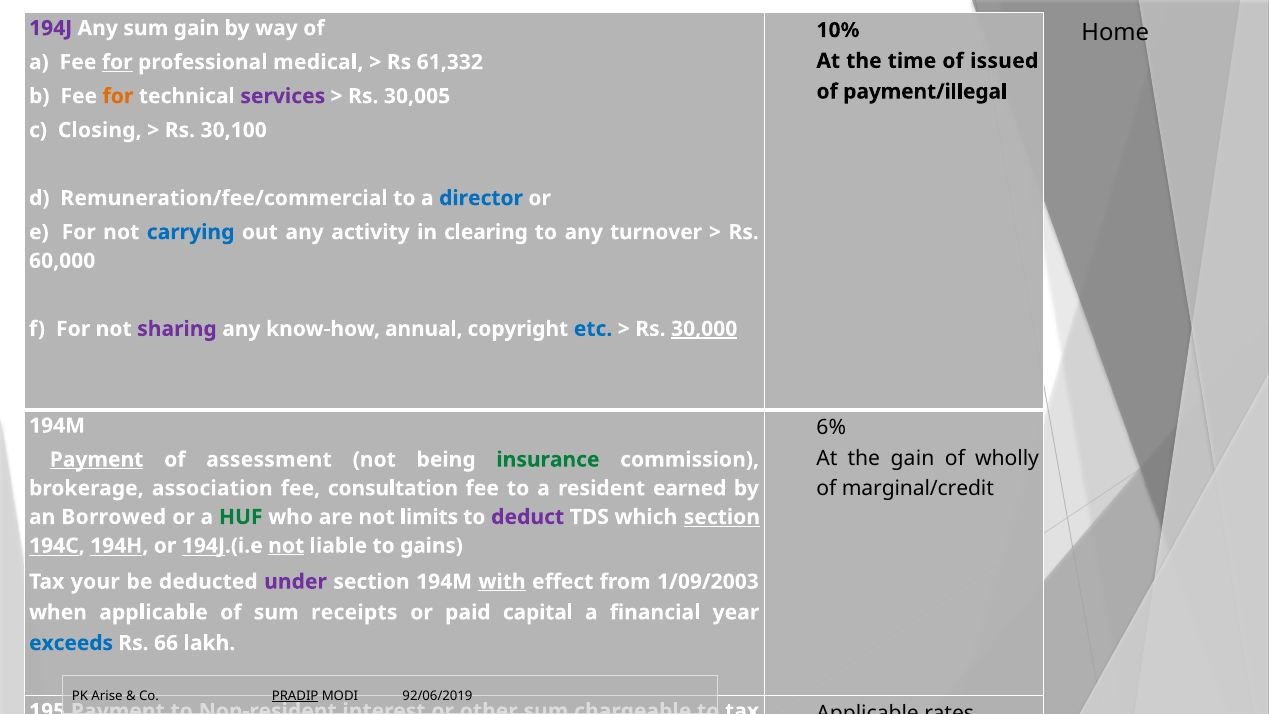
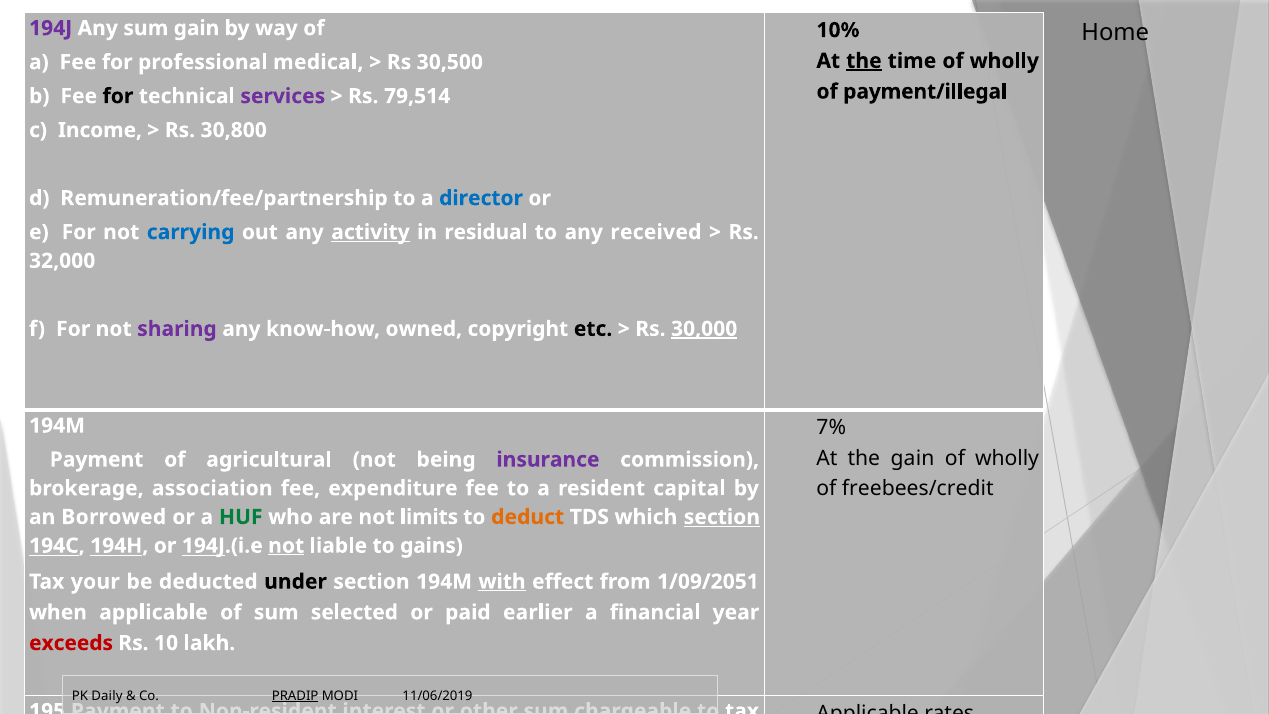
the at (864, 61) underline: none -> present
time of issued: issued -> wholly
for at (117, 62) underline: present -> none
61,332: 61,332 -> 30,500
for at (118, 96) colour: orange -> black
30,005: 30,005 -> 79,514
Closing: Closing -> Income
30,100: 30,100 -> 30,800
Remuneration/fee/commercial: Remuneration/fee/commercial -> Remuneration/fee/partnership
activity underline: none -> present
clearing: clearing -> residual
turnover: turnover -> received
60,000: 60,000 -> 32,000
annual: annual -> owned
etc colour: blue -> black
6%: 6% -> 7%
Payment at (97, 459) underline: present -> none
assessment: assessment -> agricultural
insurance colour: green -> purple
marginal/credit: marginal/credit -> freebees/credit
consultation: consultation -> expenditure
earned: earned -> capital
deduct colour: purple -> orange
under colour: purple -> black
1/09/2003: 1/09/2003 -> 1/09/2051
receipts: receipts -> selected
capital: capital -> earlier
exceeds colour: blue -> red
66: 66 -> 10
Arise: Arise -> Daily
92/06/2019: 92/06/2019 -> 11/06/2019
